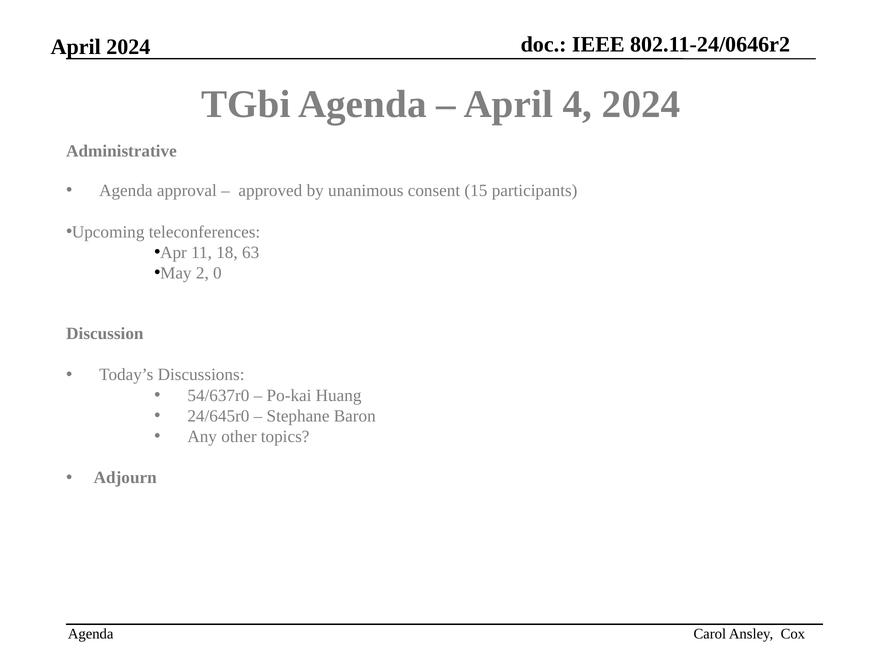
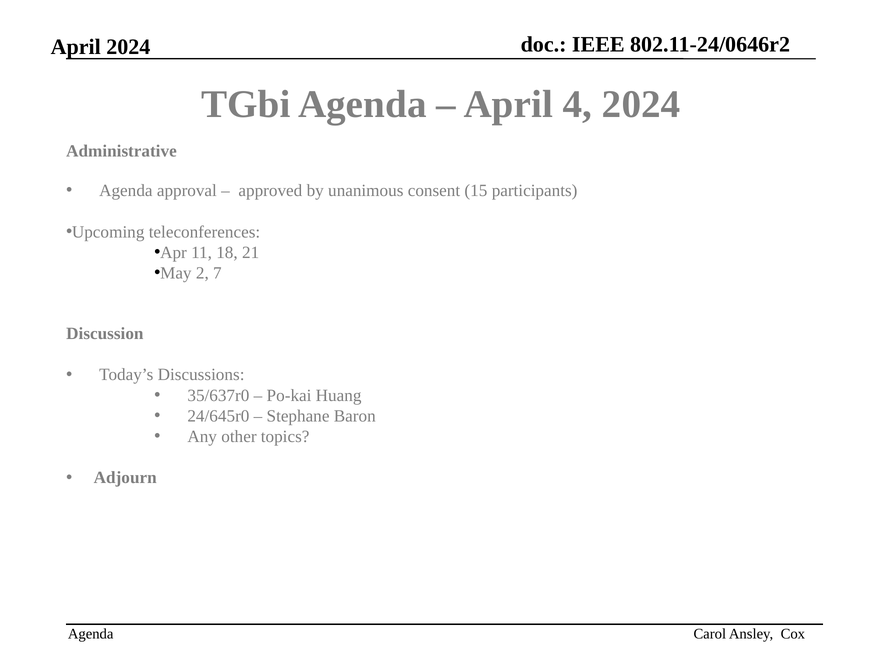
63: 63 -> 21
0: 0 -> 7
54/637r0: 54/637r0 -> 35/637r0
